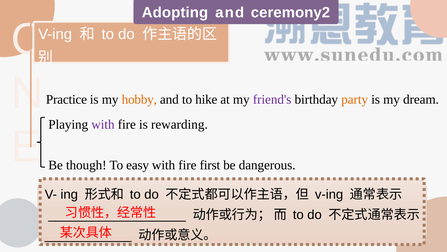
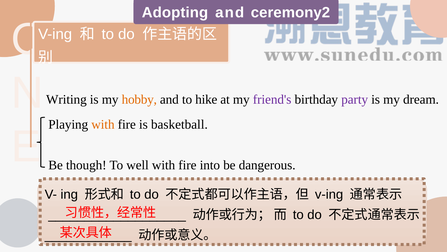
Practice: Practice -> Writing
party colour: orange -> purple
with at (103, 124) colour: purple -> orange
rewarding: rewarding -> basketball
easy: easy -> well
first: first -> into
